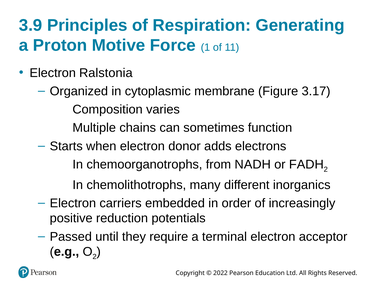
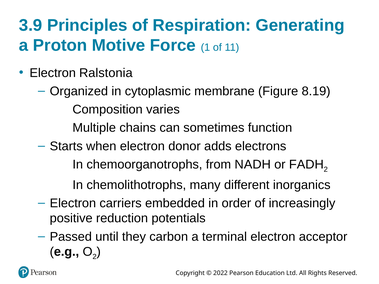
3.17: 3.17 -> 8.19
require: require -> carbon
